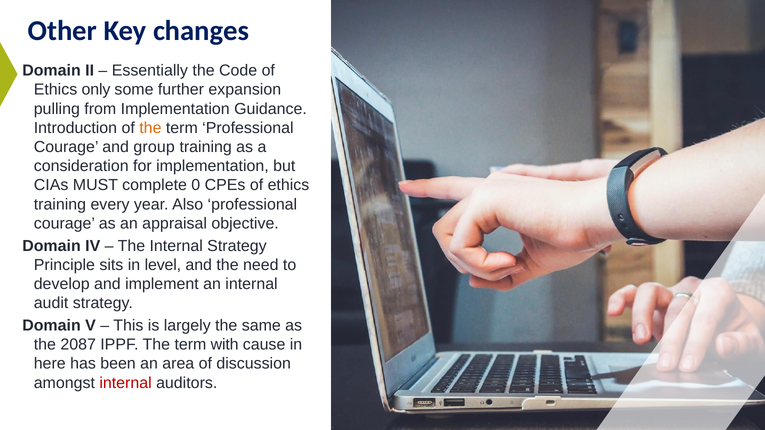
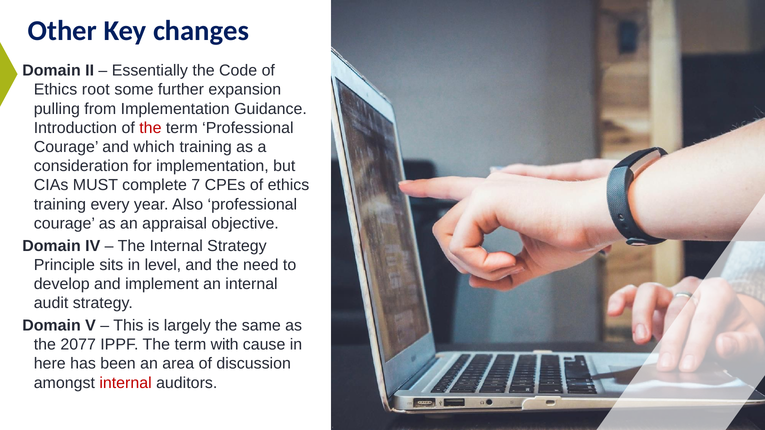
only: only -> root
the at (150, 128) colour: orange -> red
group: group -> which
0: 0 -> 7
2087: 2087 -> 2077
